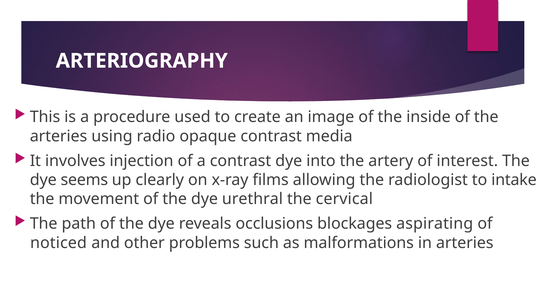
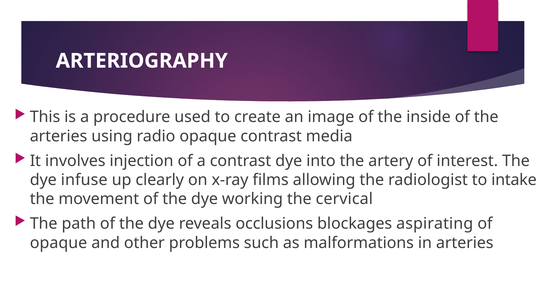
seems: seems -> infuse
urethral: urethral -> working
noticed at (58, 243): noticed -> opaque
